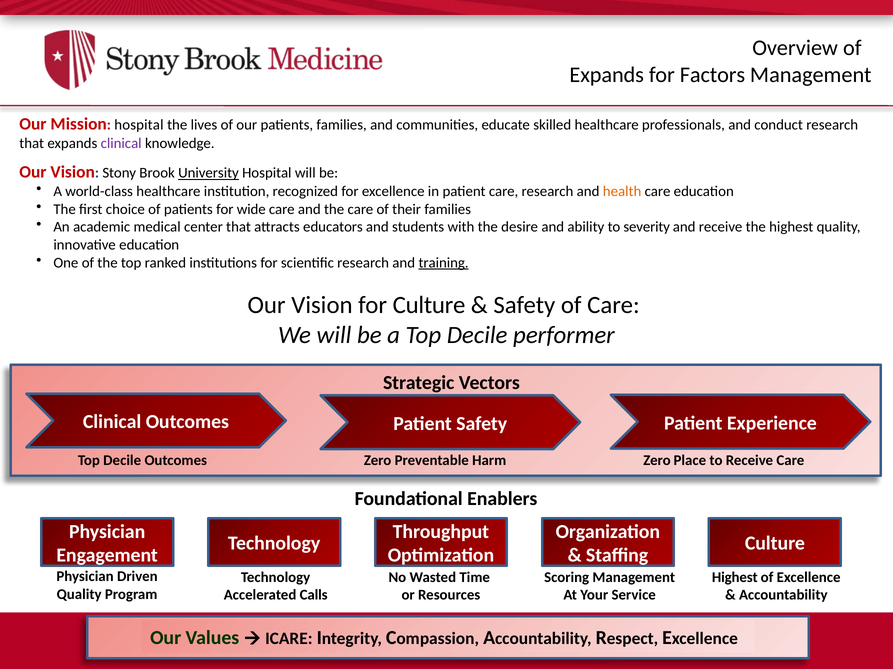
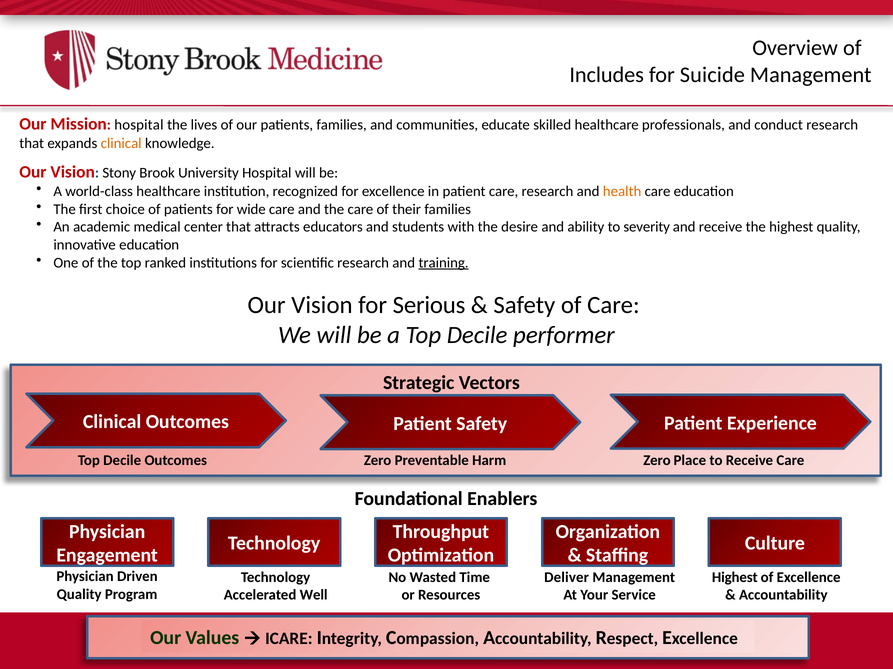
Expands at (607, 75): Expands -> Includes
Factors: Factors -> Suicide
clinical at (121, 143) colour: purple -> orange
University underline: present -> none
for Culture: Culture -> Serious
Scoring: Scoring -> Deliver
Calls: Calls -> Well
